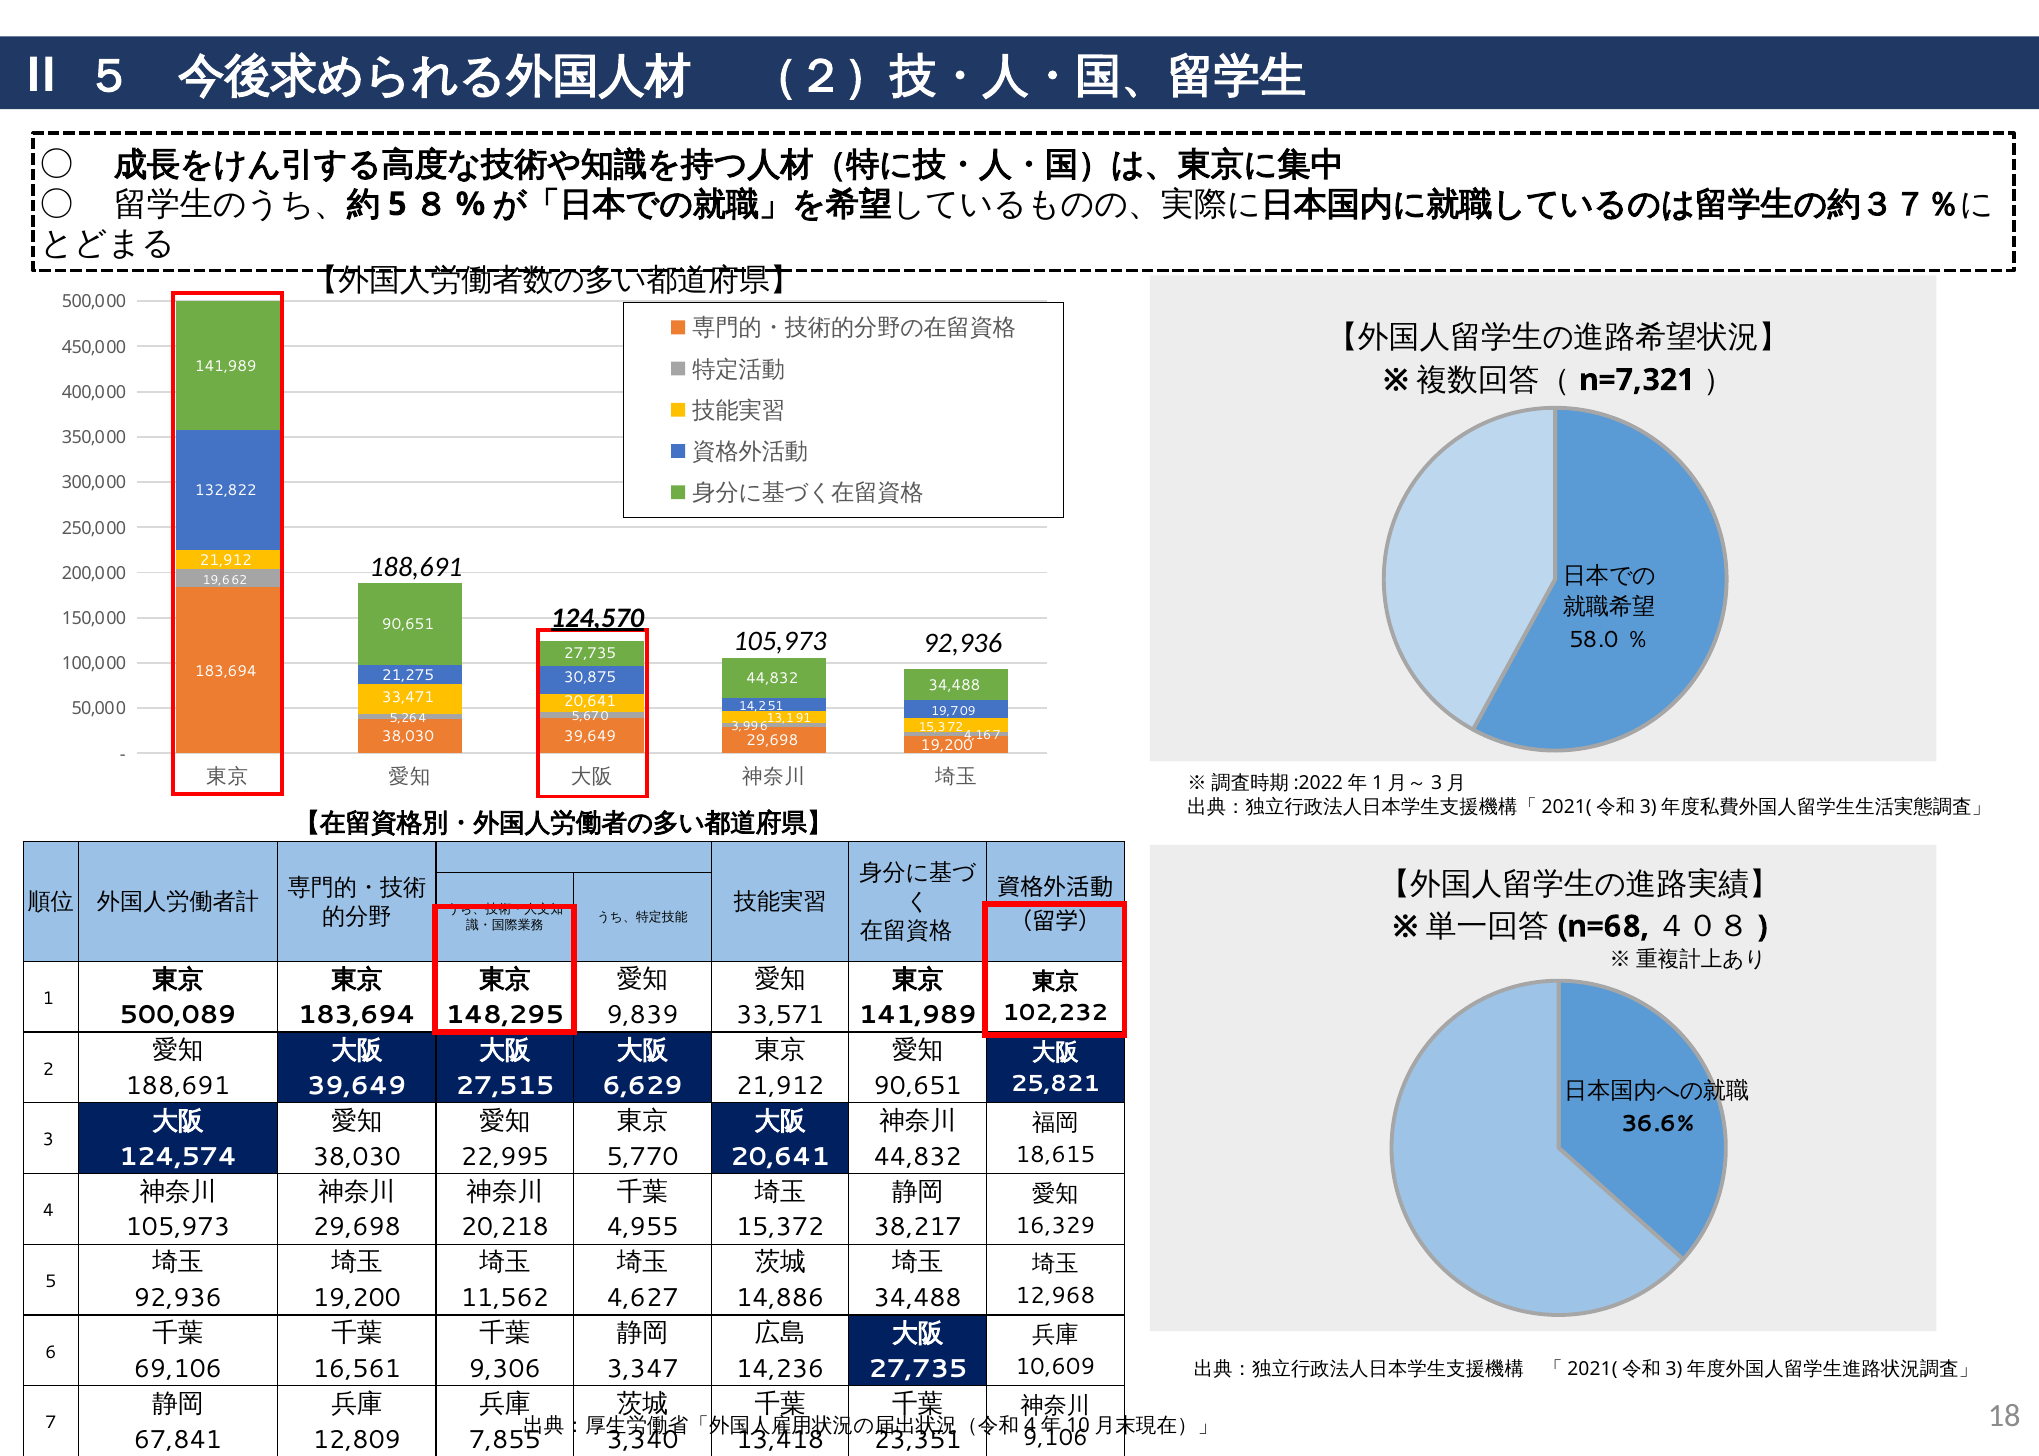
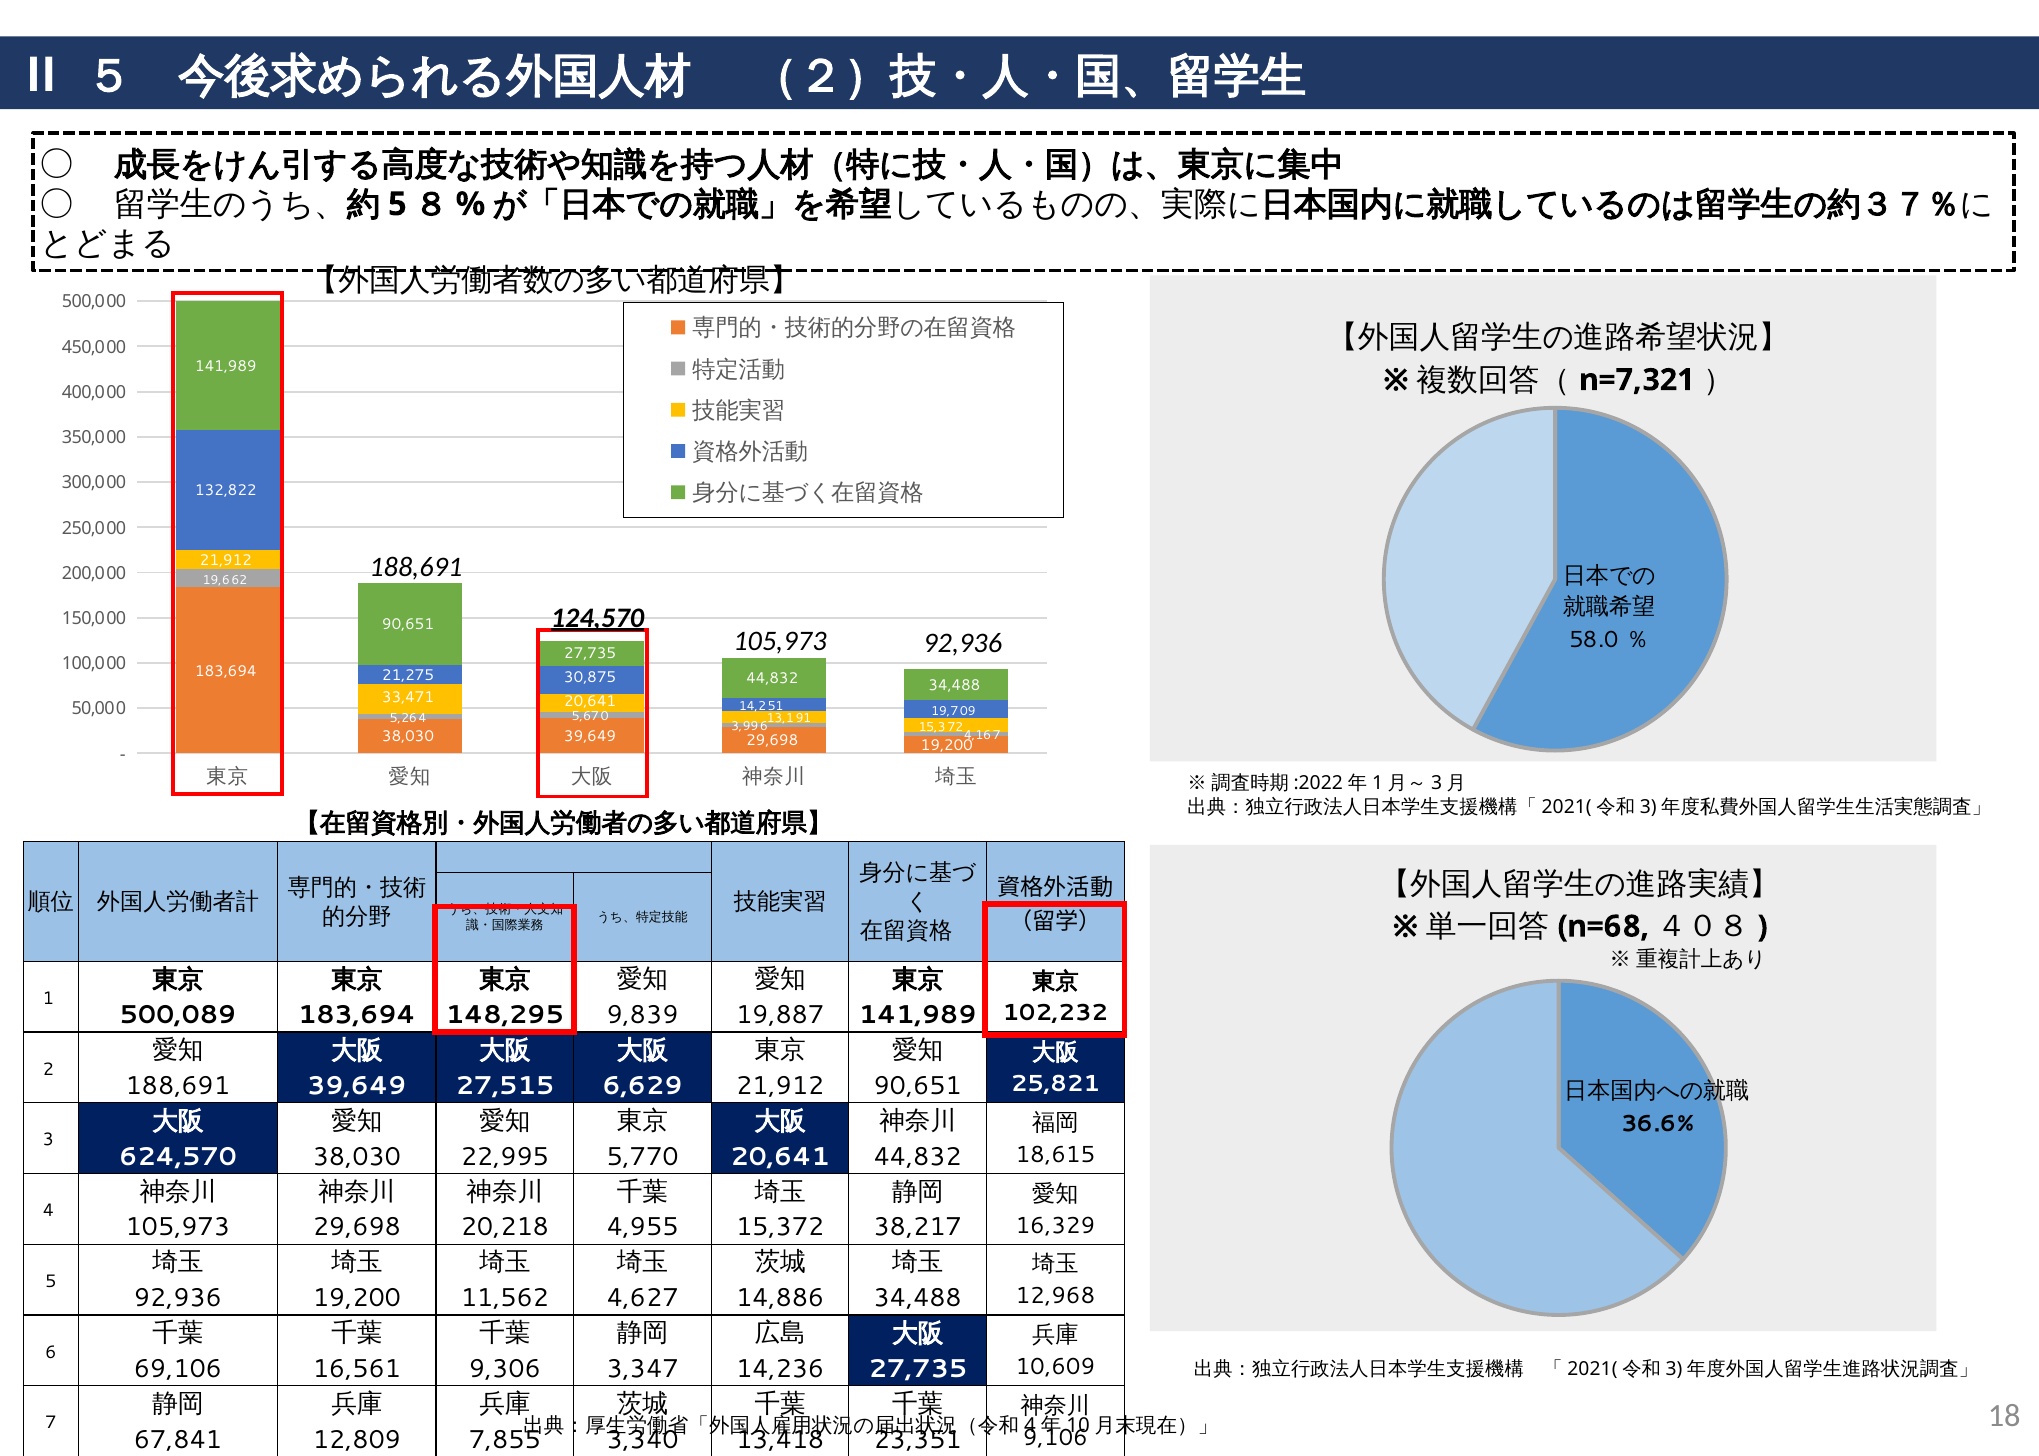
33,571: 33,571 -> 19,887
124,574: 124,574 -> 624,570
